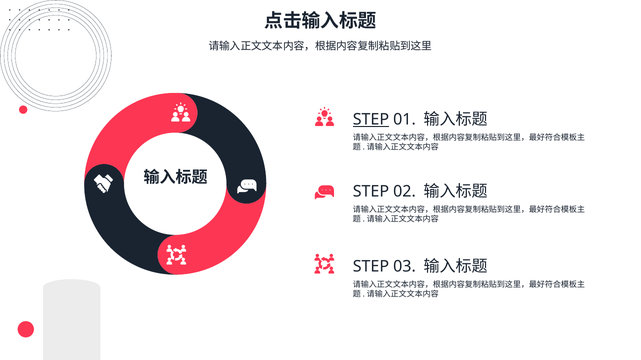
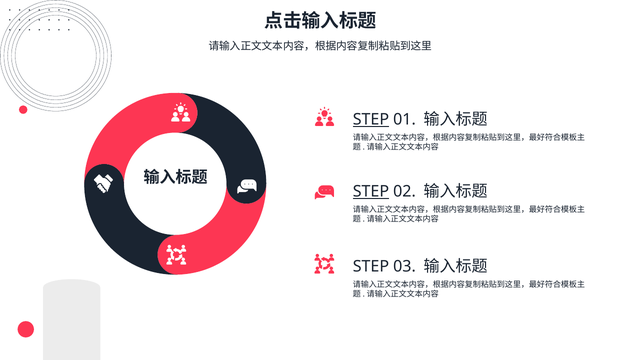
STEP at (371, 192) underline: none -> present
